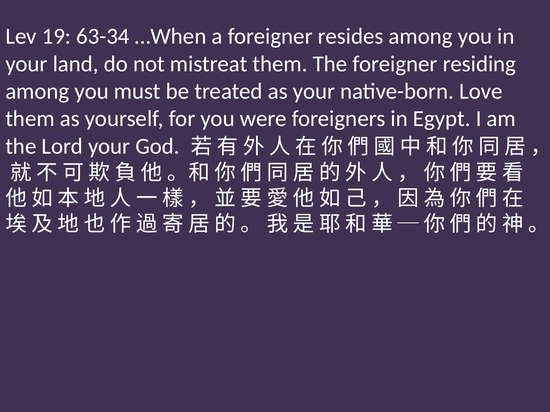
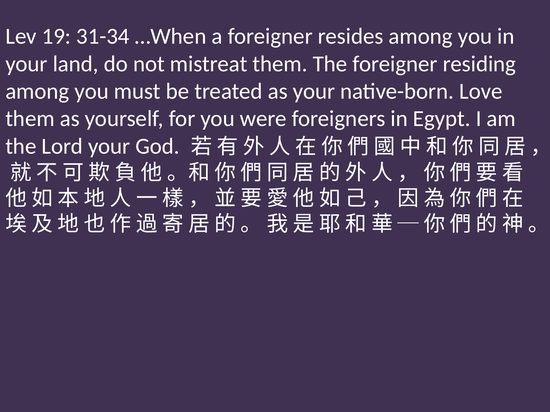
63-34: 63-34 -> 31-34
